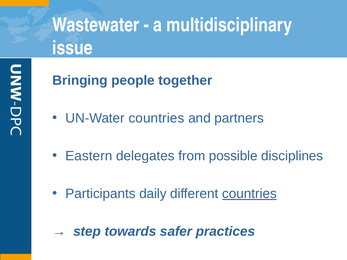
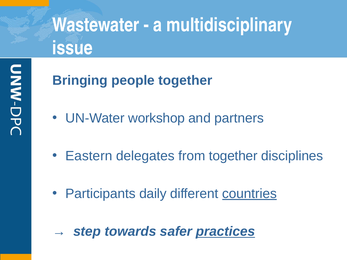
UN-Water countries: countries -> workshop
from possible: possible -> together
practices underline: none -> present
